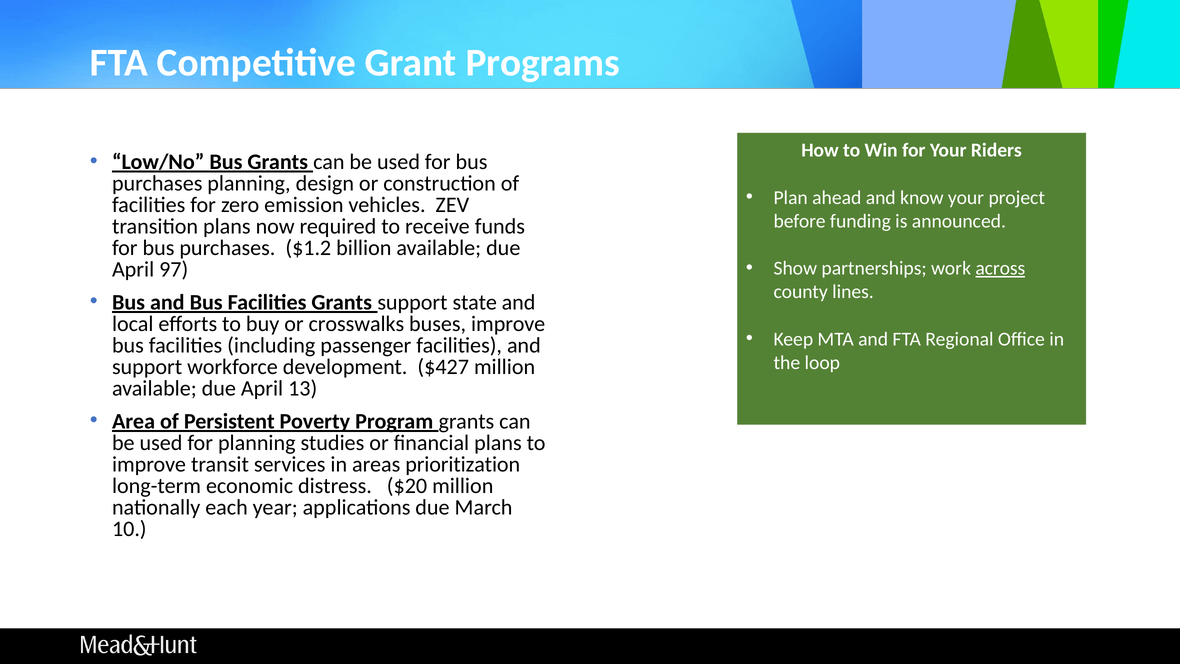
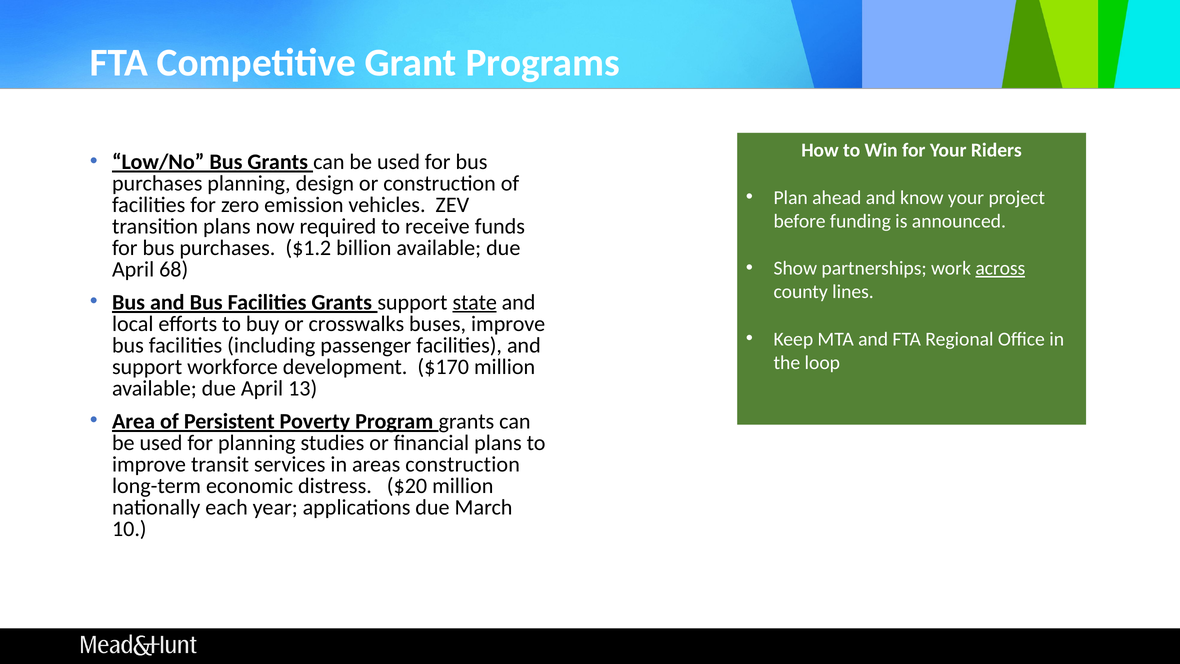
97: 97 -> 68
state underline: none -> present
$427: $427 -> $170
areas prioritization: prioritization -> construction
